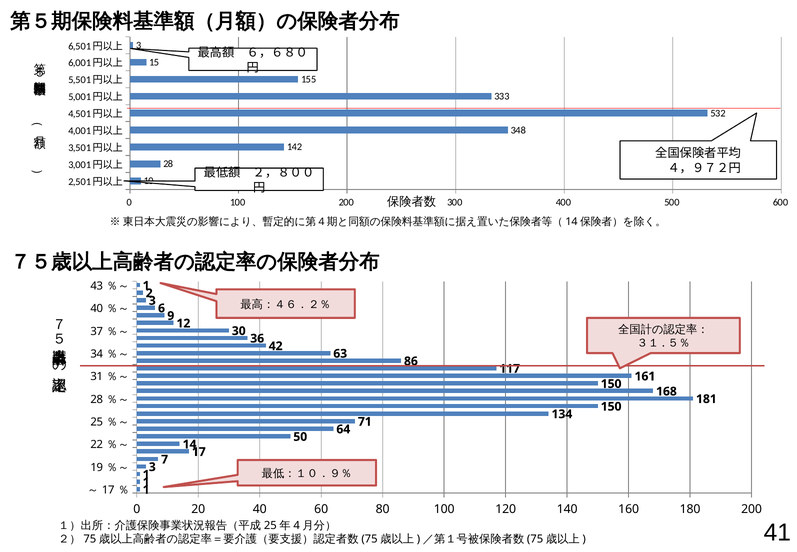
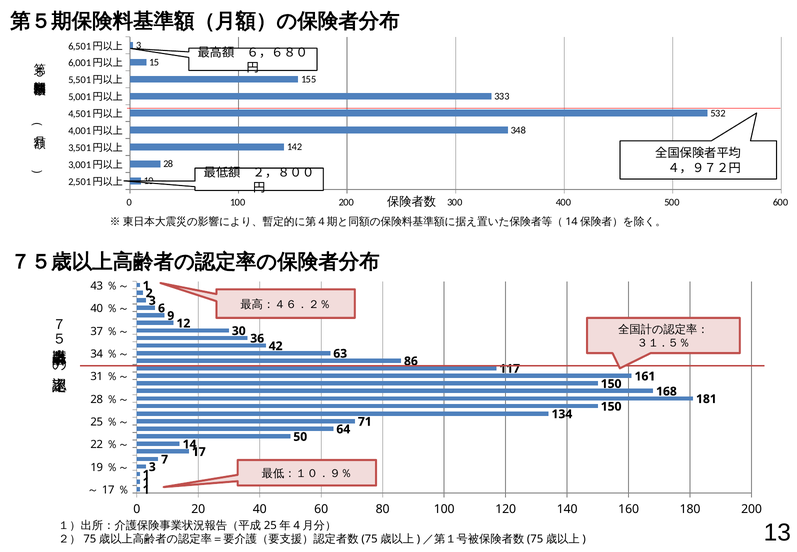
41: 41 -> 13
